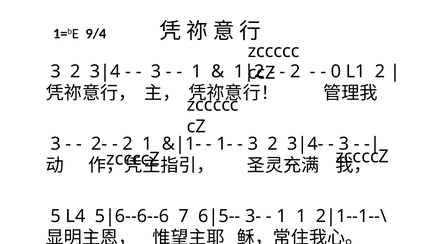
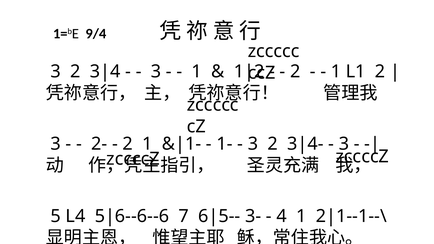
0 at (336, 72): 0 -> 1
1 at (282, 216): 1 -> 4
